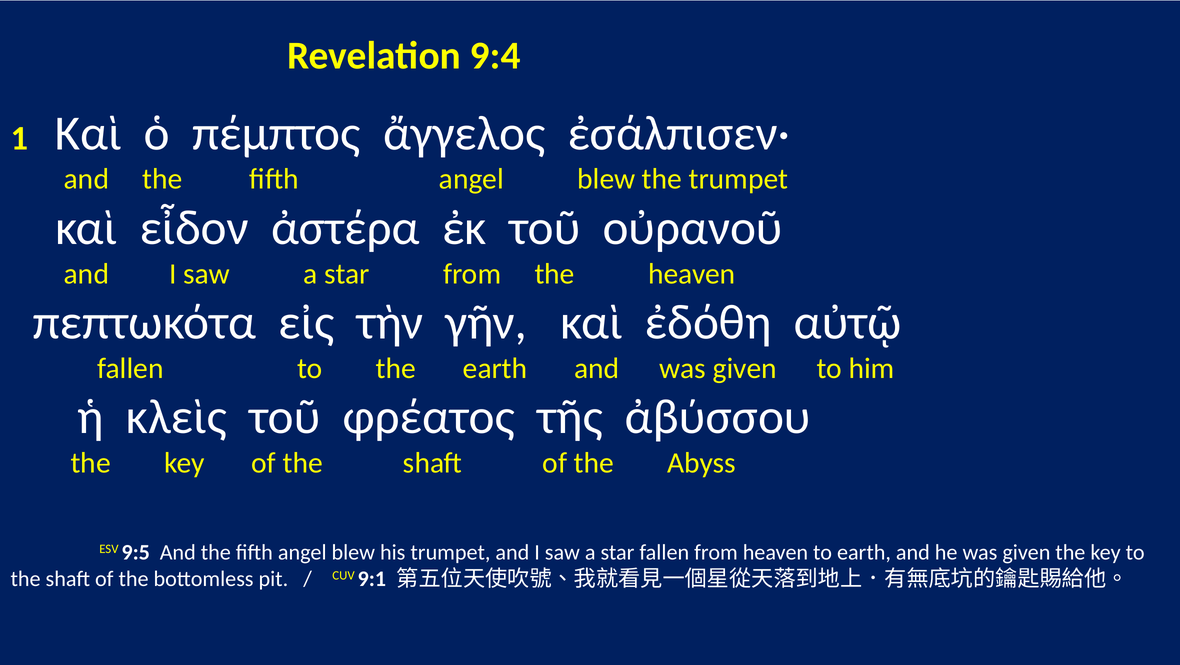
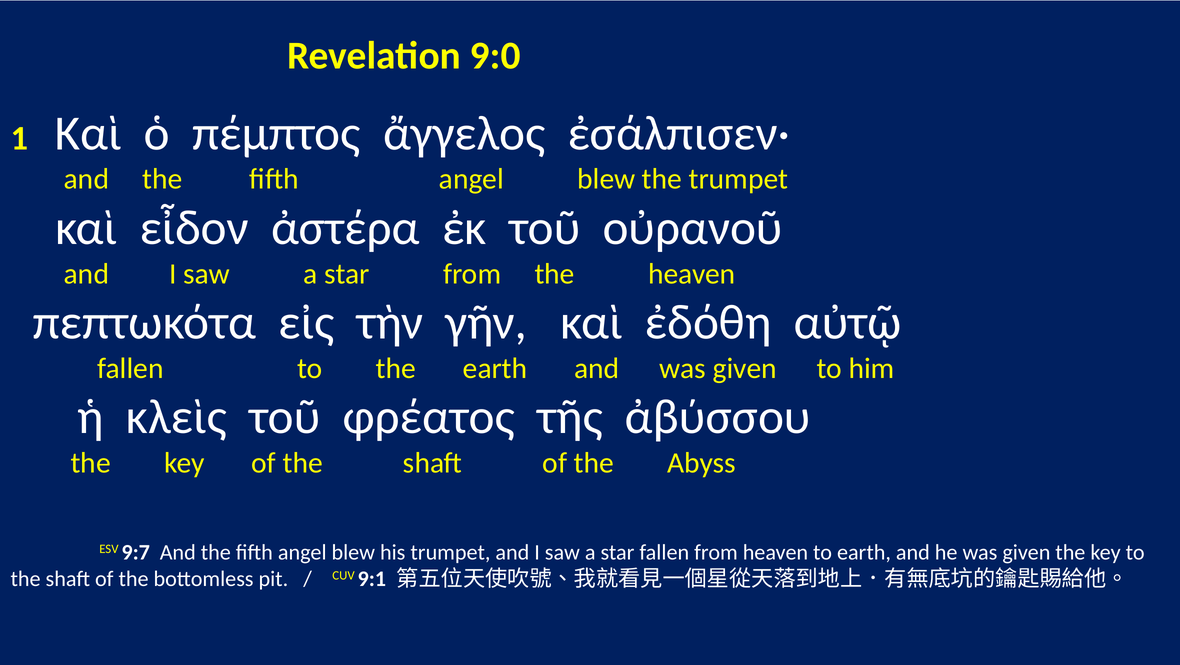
9:4: 9:4 -> 9:0
9:5: 9:5 -> 9:7
